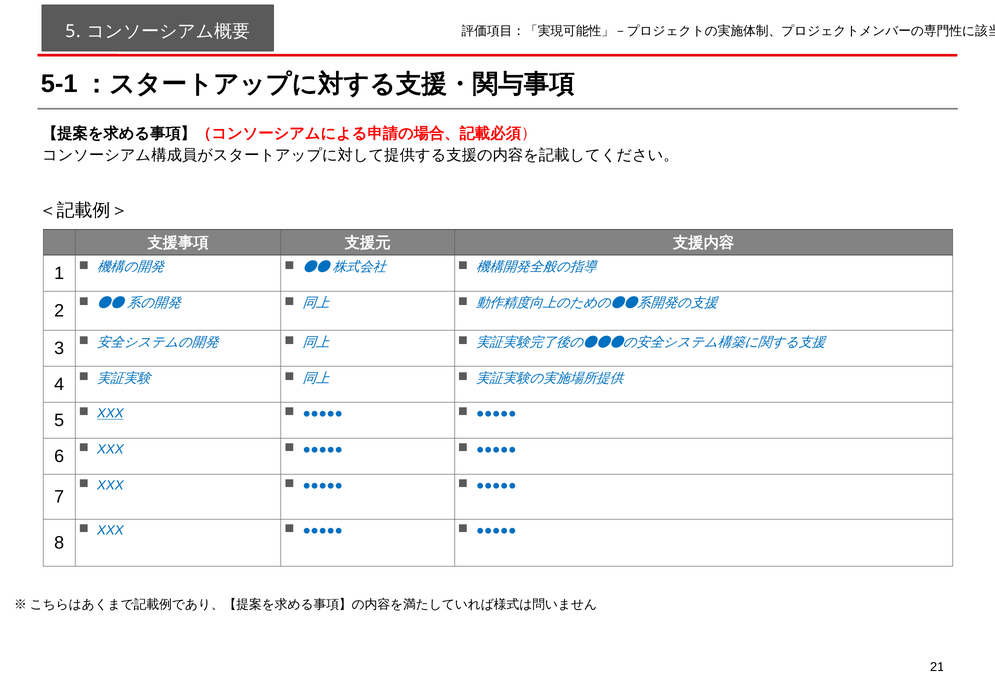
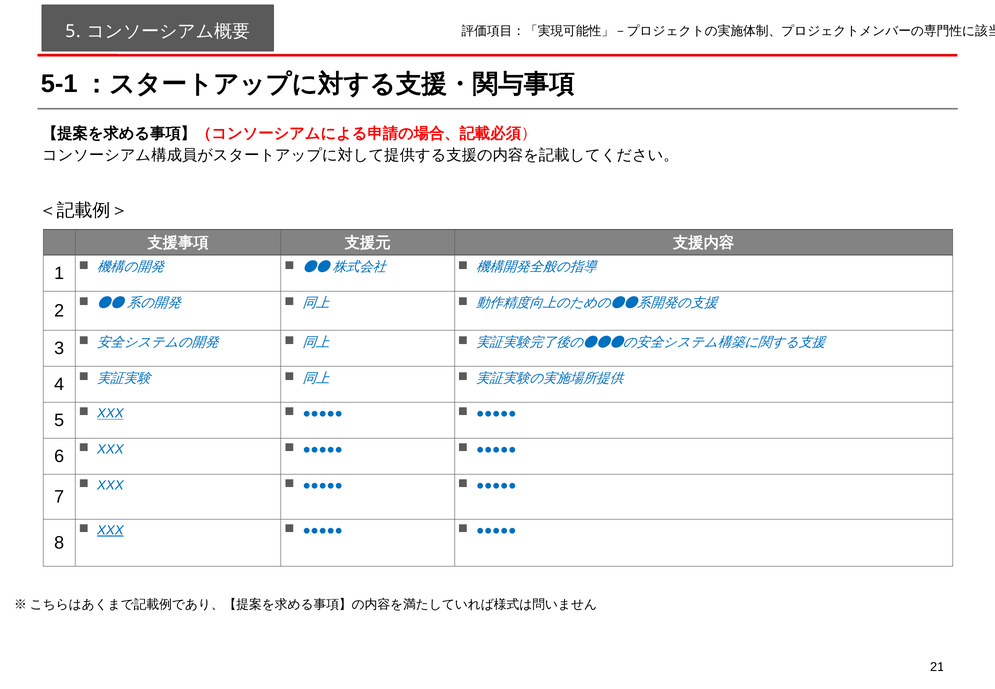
XXX at (110, 530) underline: none -> present
